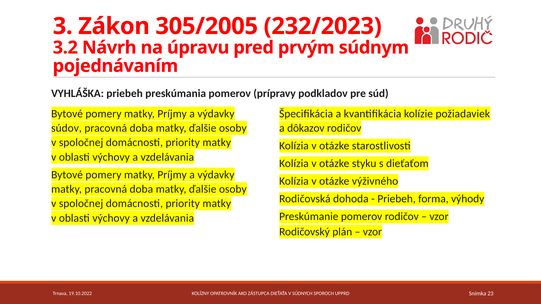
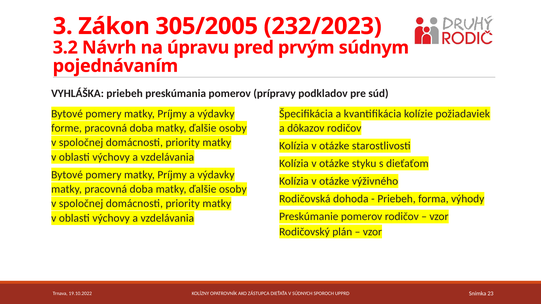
súdov: súdov -> forme
